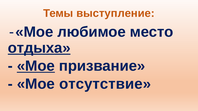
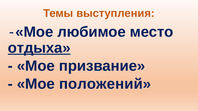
выступление: выступление -> выступления
Мое at (36, 66) underline: present -> none
отсутствие: отсутствие -> положений
